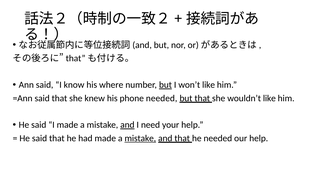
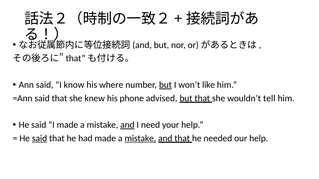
phone needed: needed -> advised
wouldn’t like: like -> tell
said at (40, 139) underline: none -> present
